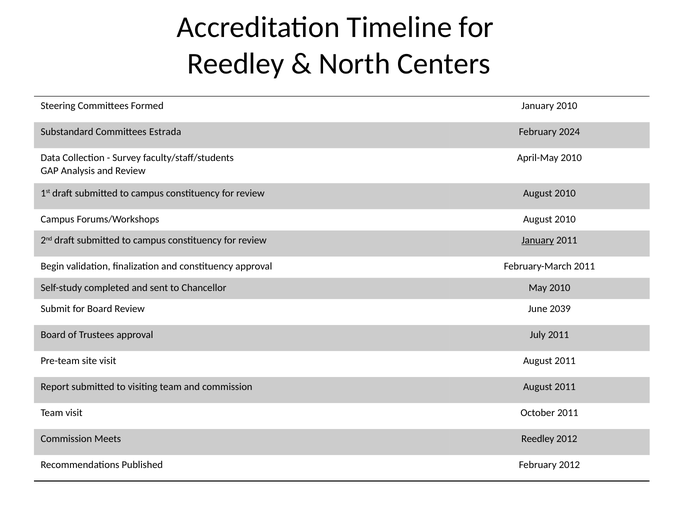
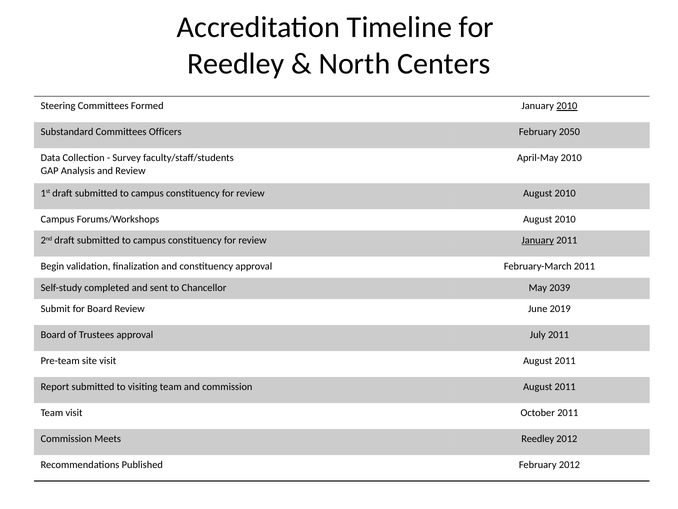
2010 at (567, 106) underline: none -> present
Estrada: Estrada -> Officers
2024: 2024 -> 2050
May 2010: 2010 -> 2039
2039: 2039 -> 2019
